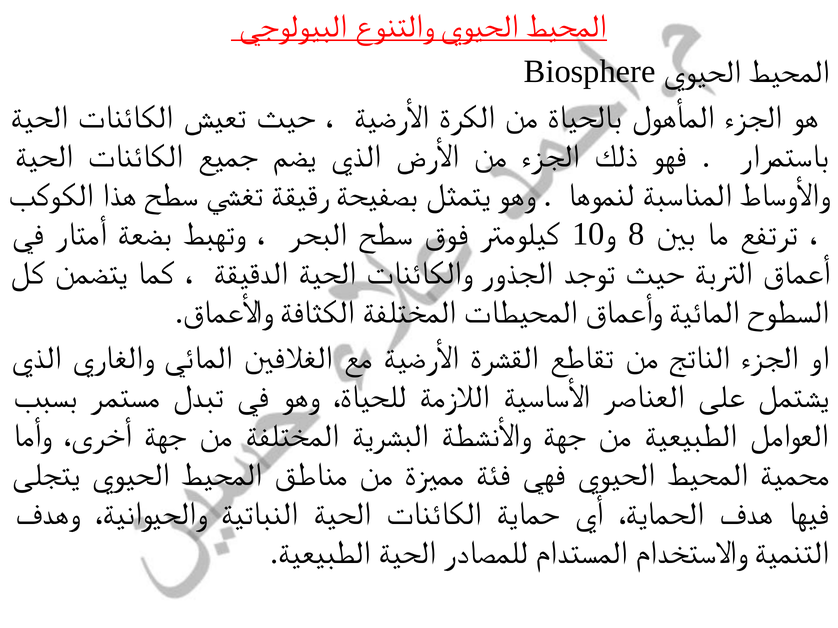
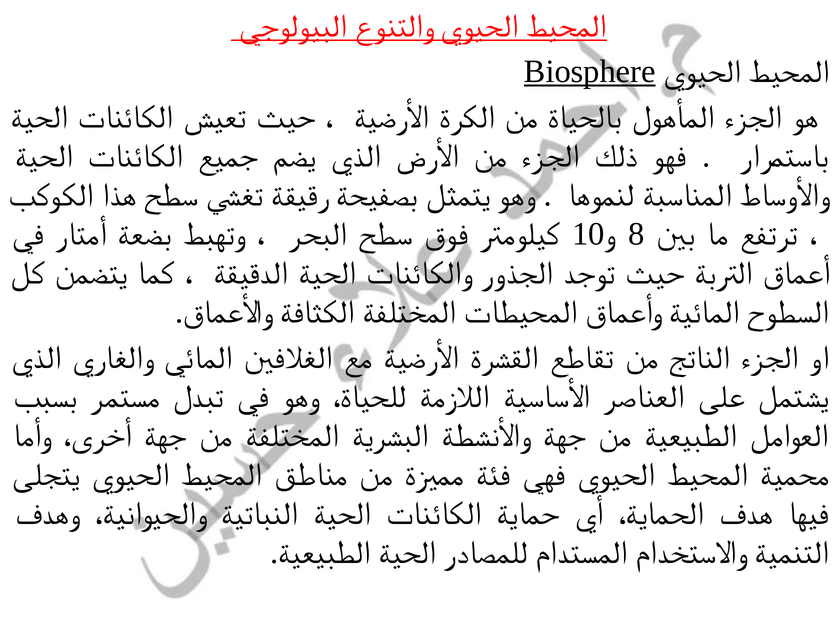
Biosphere underline: none -> present
